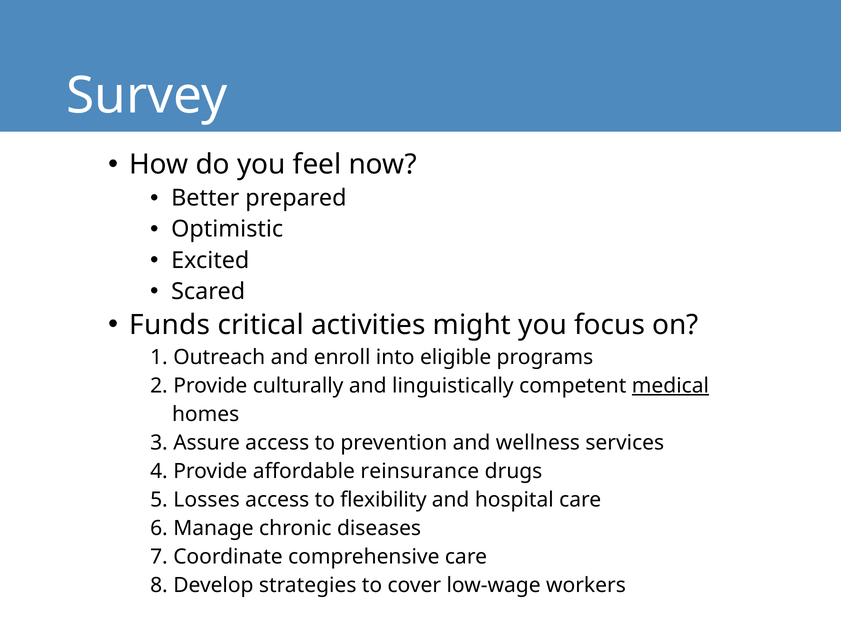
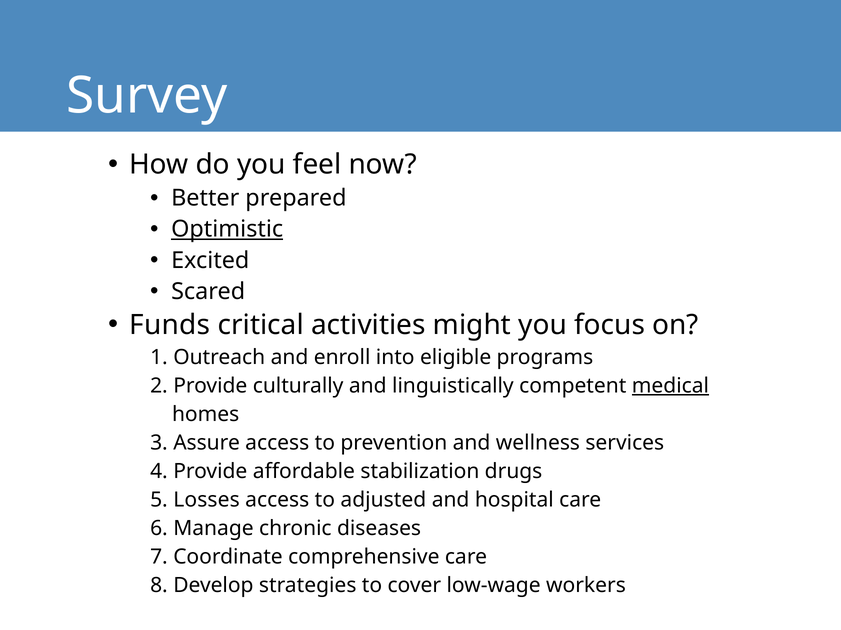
Optimistic underline: none -> present
reinsurance: reinsurance -> stabilization
flexibility: flexibility -> adjusted
